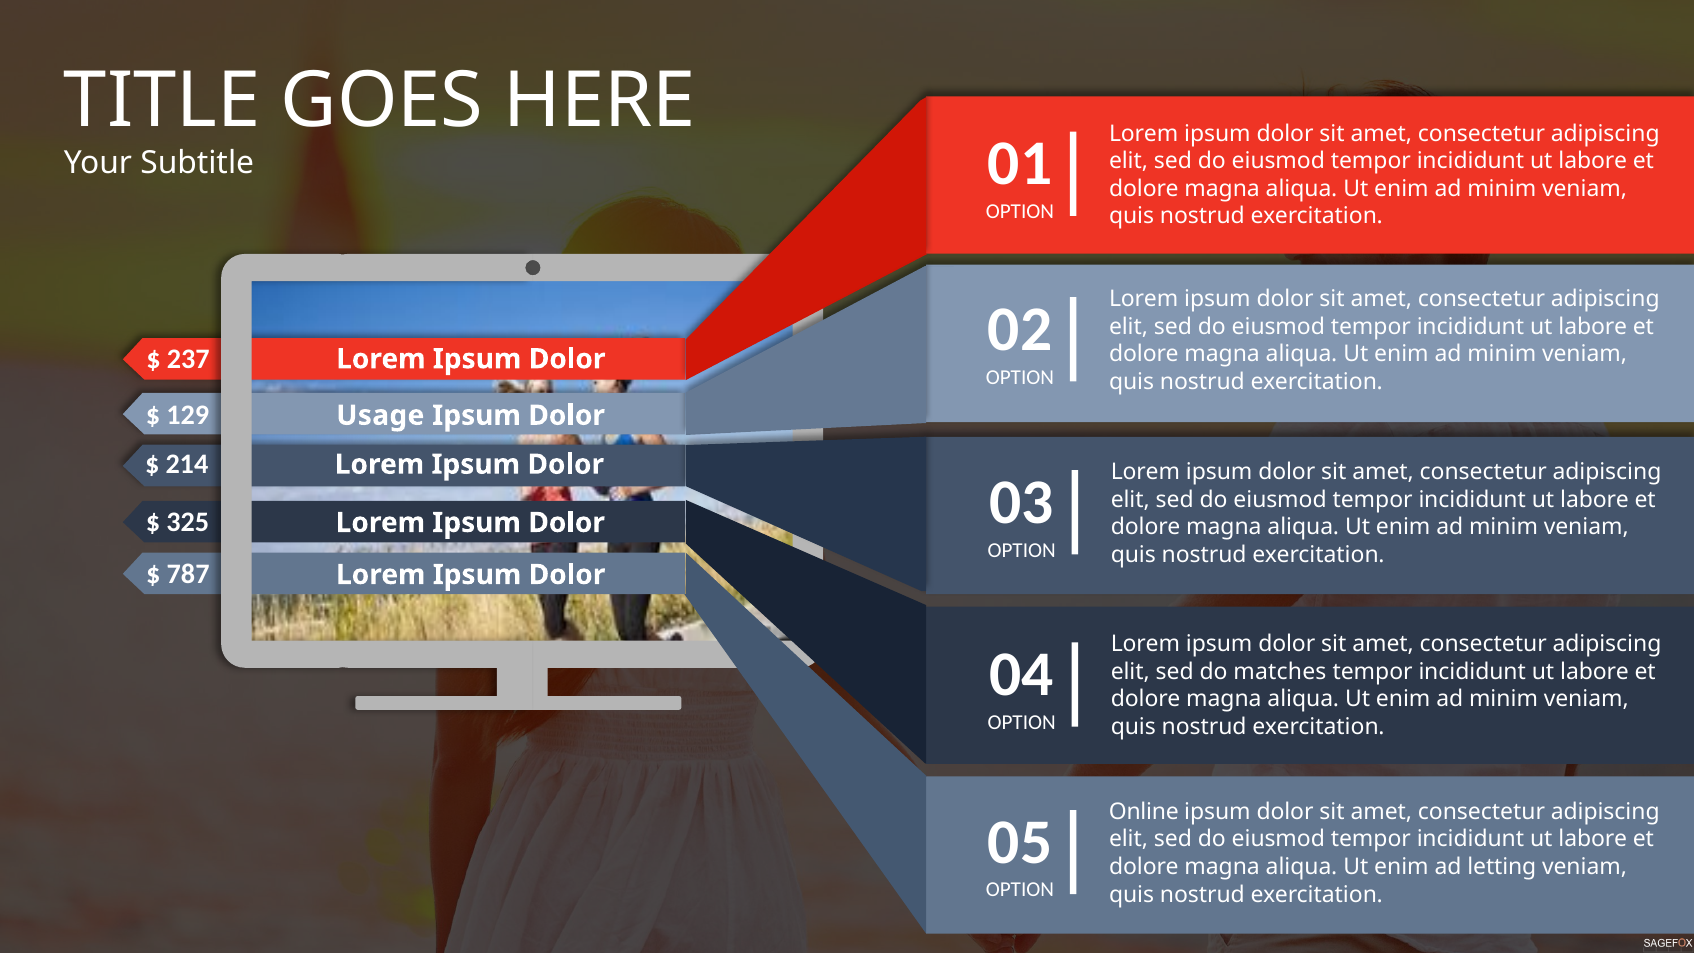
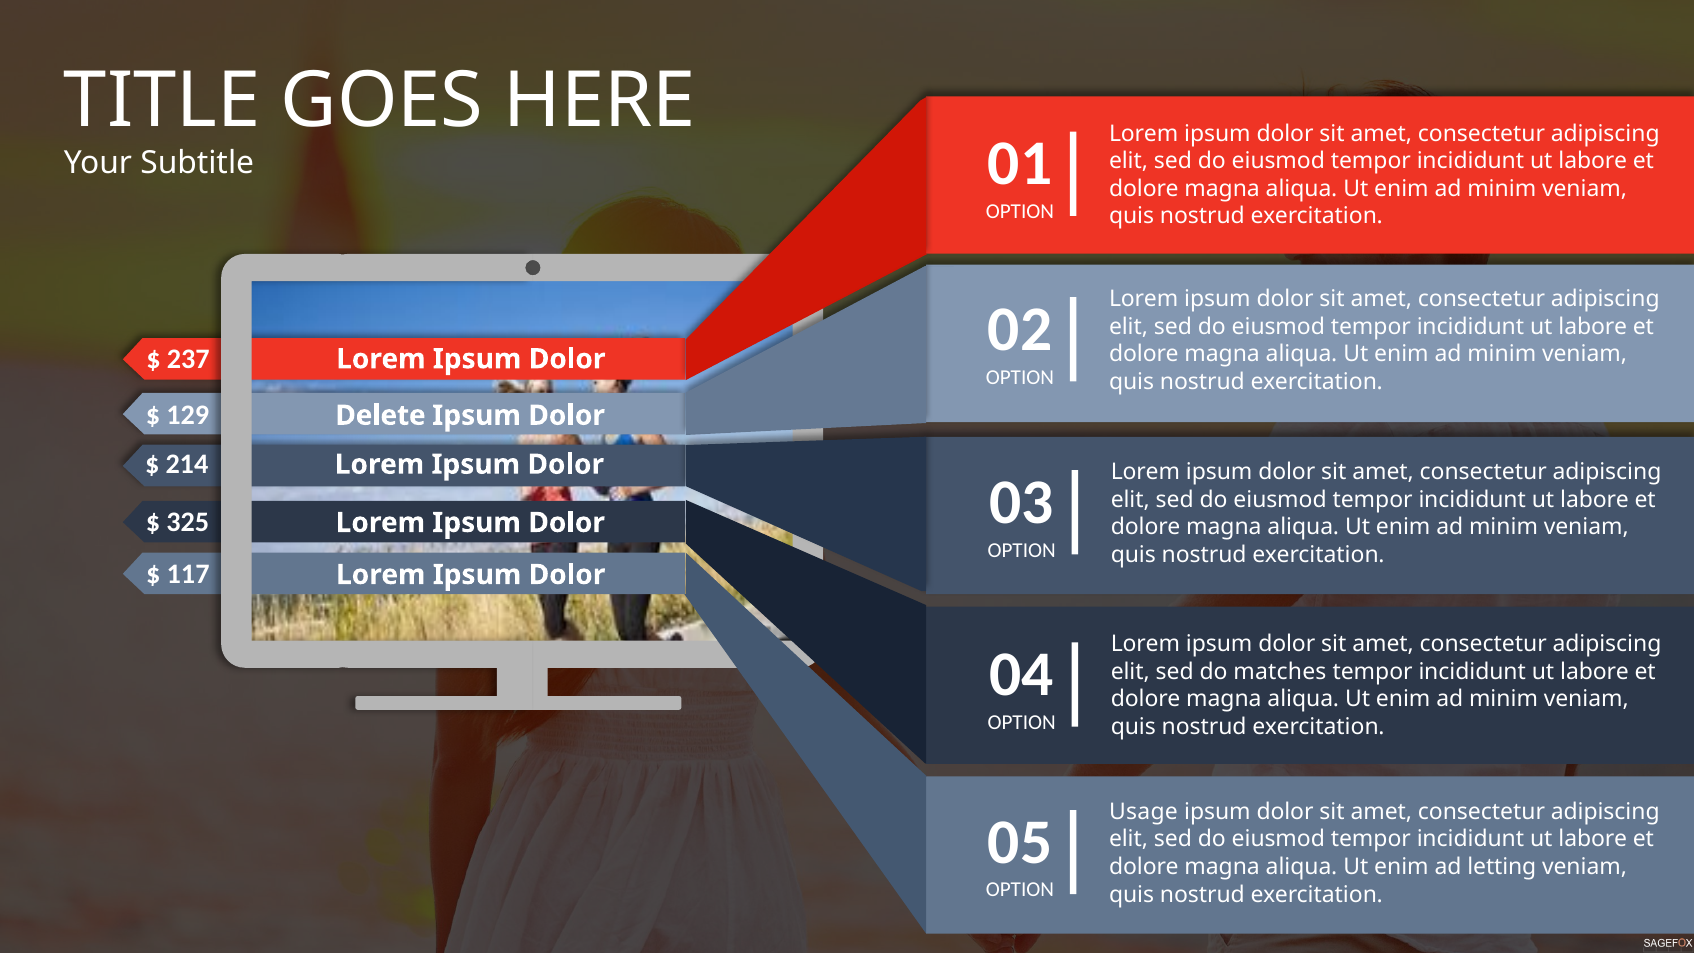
Usage: Usage -> Delete
787: 787 -> 117
Online: Online -> Usage
